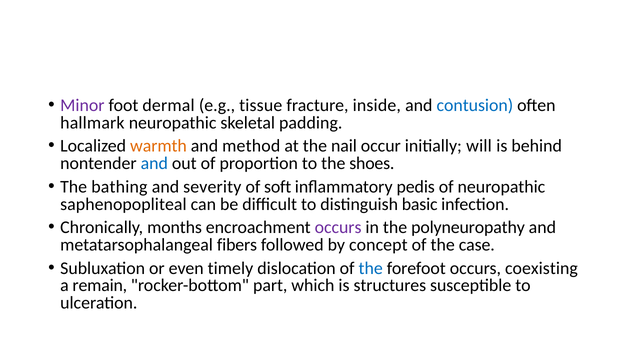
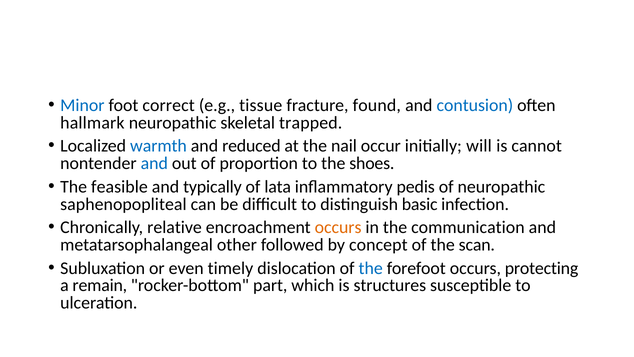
Minor colour: purple -> blue
dermal: dermal -> correct
inside: inside -> found
padding: padding -> trapped
warmth colour: orange -> blue
method: method -> reduced
behind: behind -> cannot
bathing: bathing -> feasible
severity: severity -> typically
soft: soft -> lata
months: months -> relative
occurs at (338, 227) colour: purple -> orange
polyneuropathy: polyneuropathy -> communication
fibers: fibers -> other
case: case -> scan
coexisting: coexisting -> protecting
